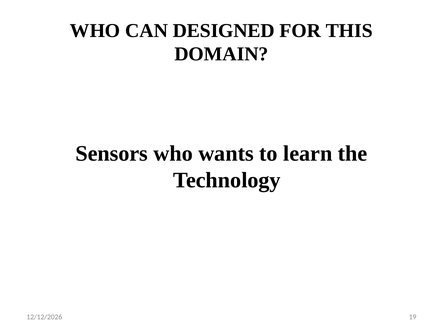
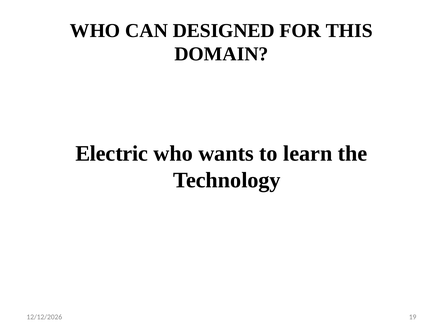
Sensors: Sensors -> Electric
